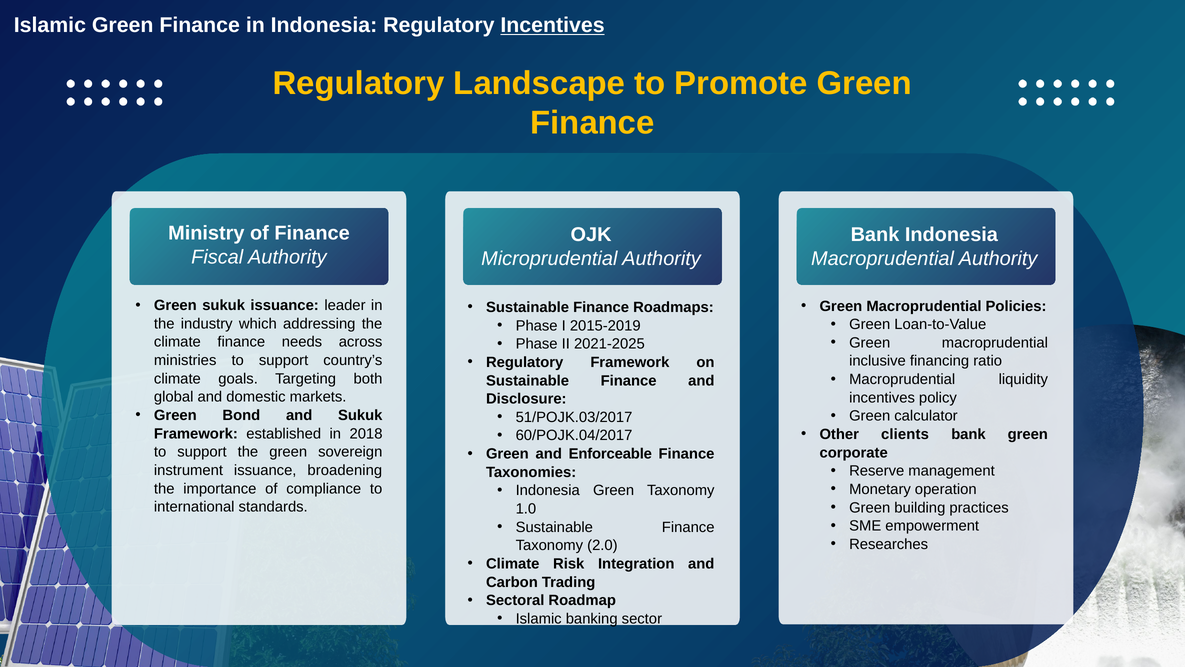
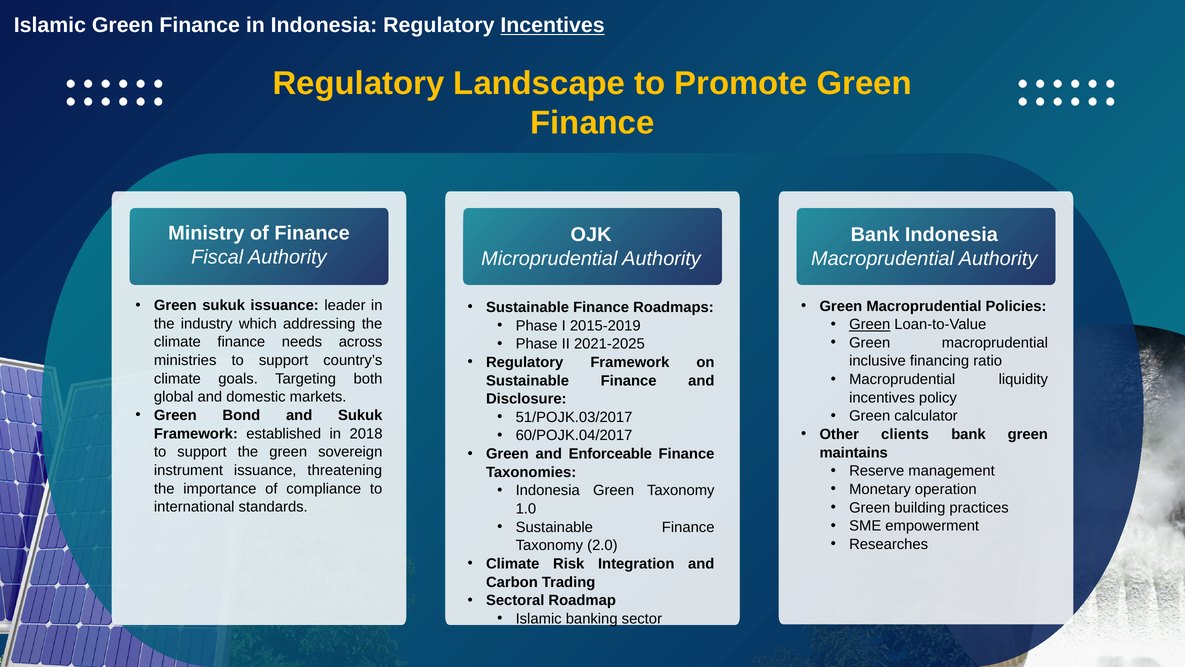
Green at (870, 324) underline: none -> present
corporate: corporate -> maintains
broadening: broadening -> threatening
